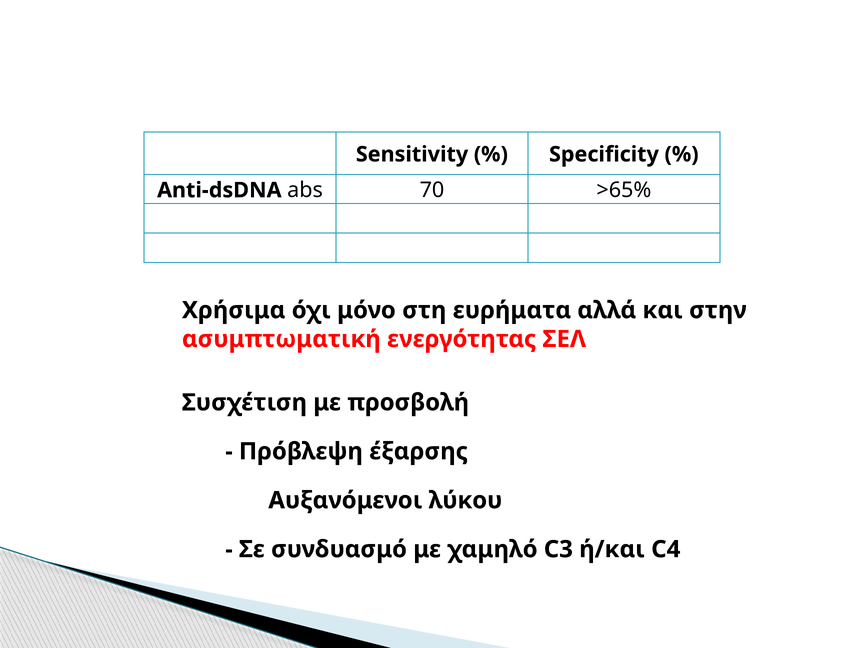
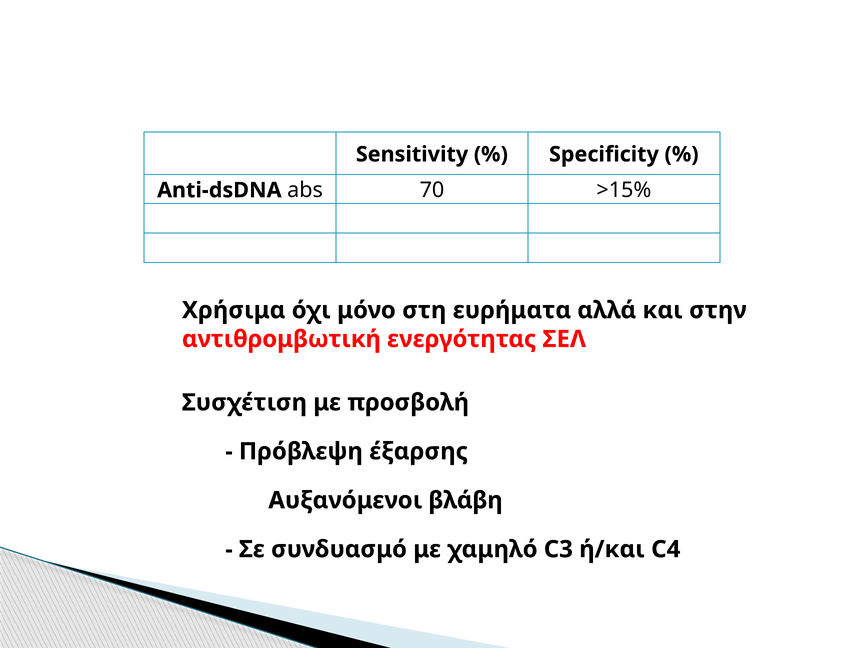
>65%: >65% -> >15%
ασυμπτωματική: ασυμπτωματική -> αντιθρομβωτική
λύκου: λύκου -> βλάβη
